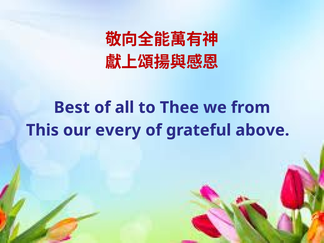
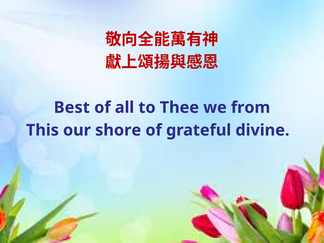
every: every -> shore
above: above -> divine
